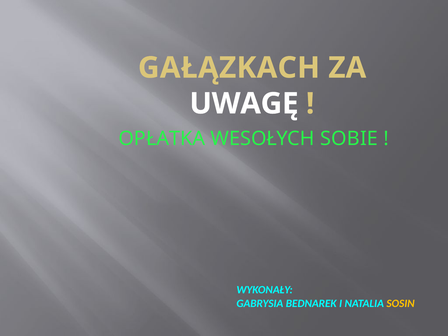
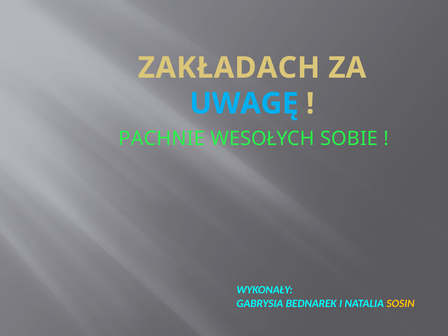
GAŁĄZKACH: GAŁĄZKACH -> ZAKŁADACH
UWAGĘ colour: white -> light blue
OPŁATKA: OPŁATKA -> PACHNIE
